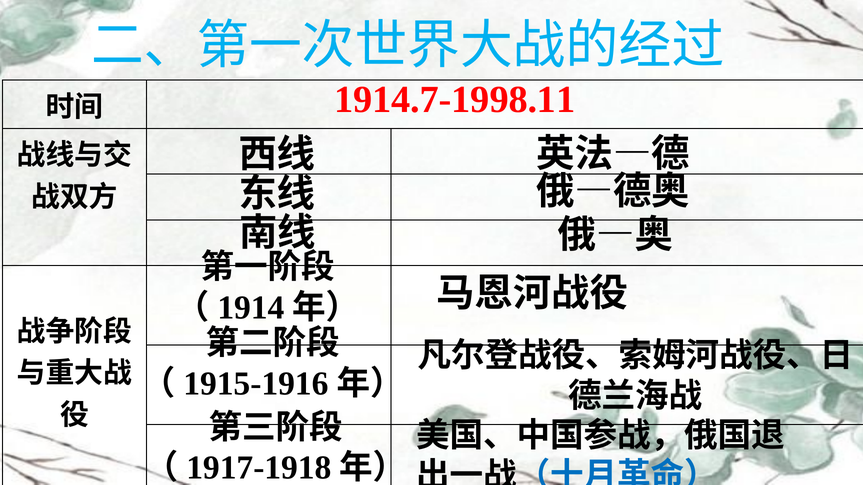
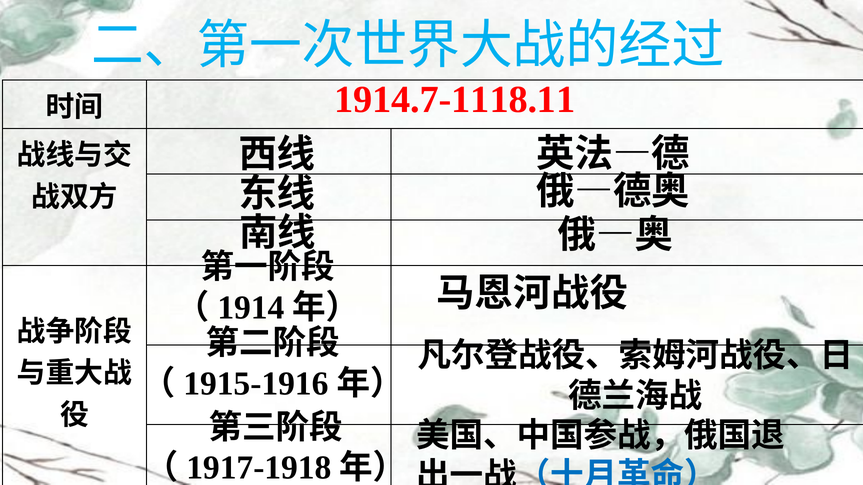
1914.7-1998.11: 1914.7-1998.11 -> 1914.7-1118.11
